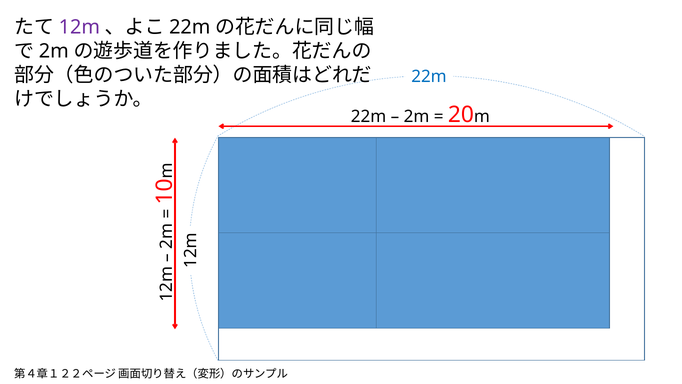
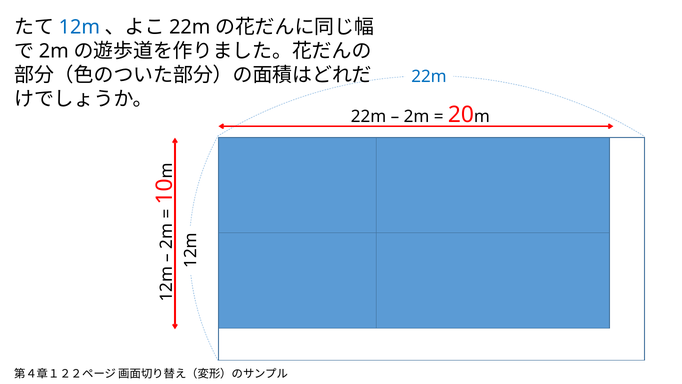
12m colour: purple -> blue
